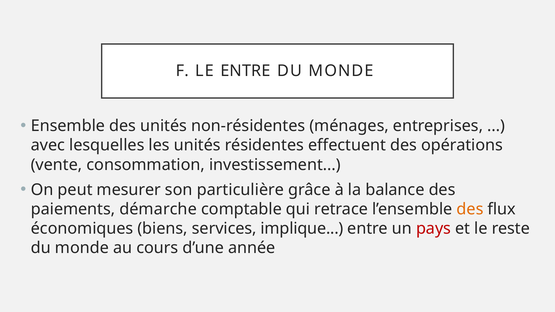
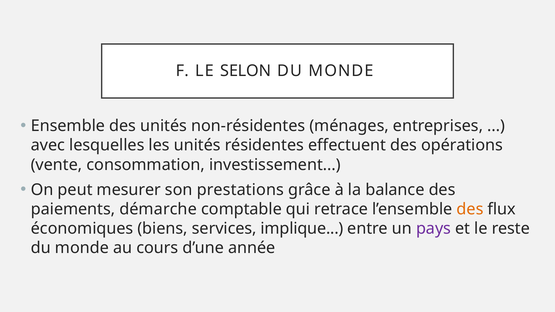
LE ENTRE: ENTRE -> SELON
particulière: particulière -> prestations
pays colour: red -> purple
